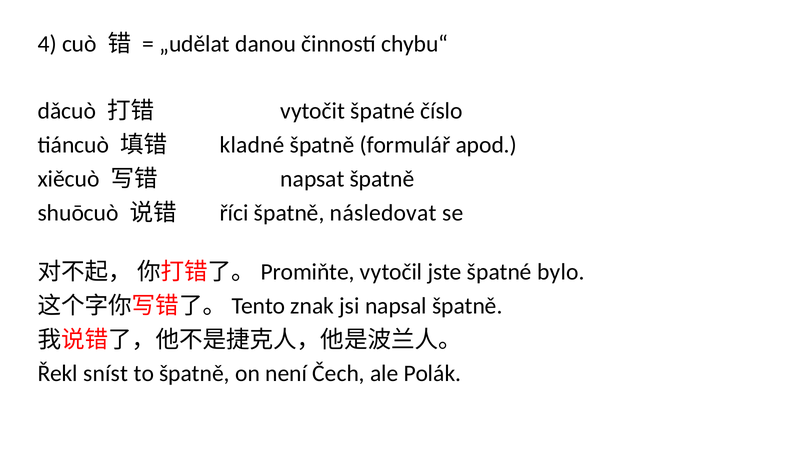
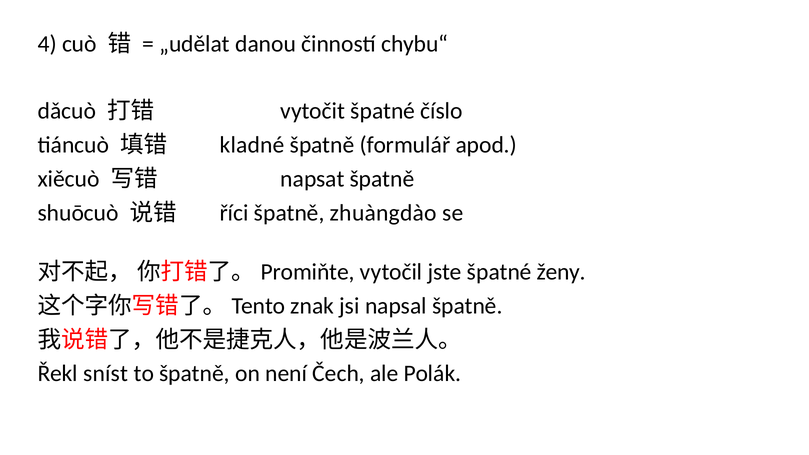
následovat: následovat -> zhuàngdào
bylo: bylo -> ženy
